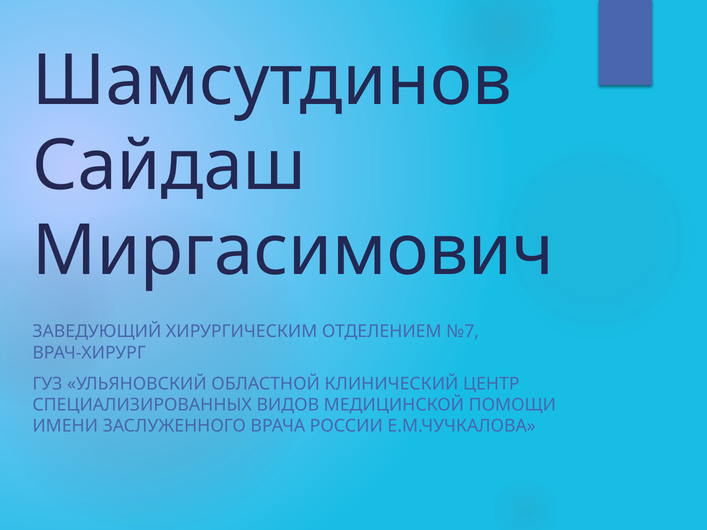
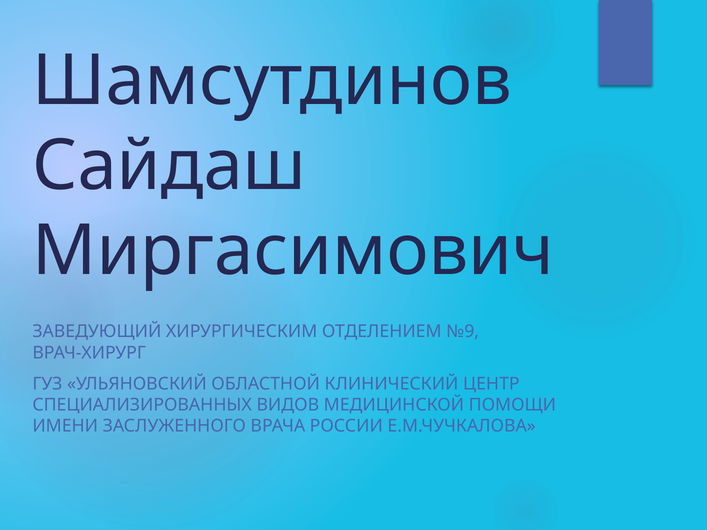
№7: №7 -> №9
